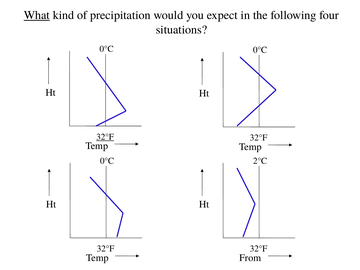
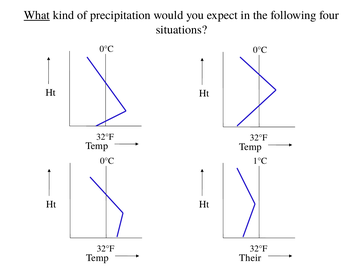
32°F at (105, 137) underline: present -> none
2°C: 2°C -> 1°C
From: From -> Their
